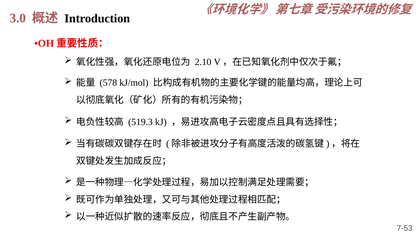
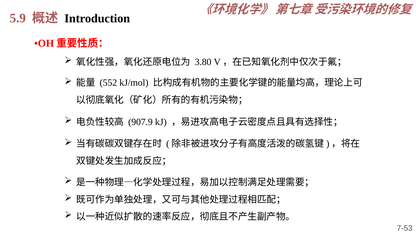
3.0: 3.0 -> 5.9
2.10: 2.10 -> 3.80
578: 578 -> 552
519.3: 519.3 -> 907.9
